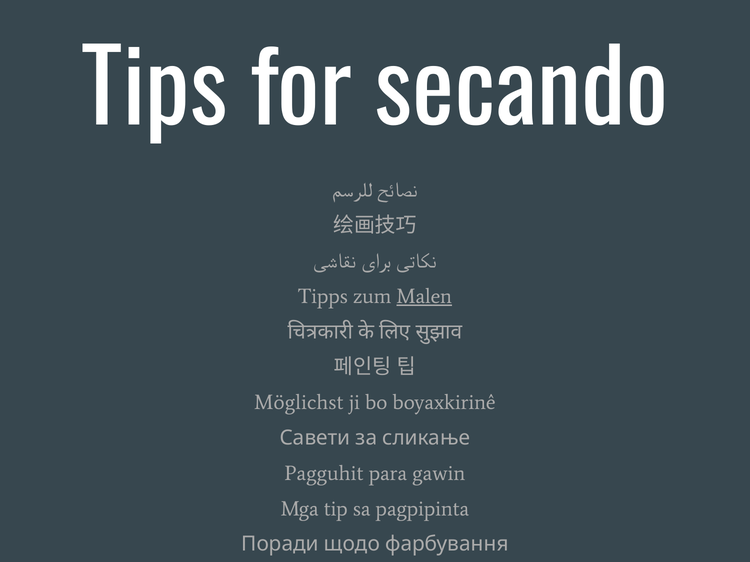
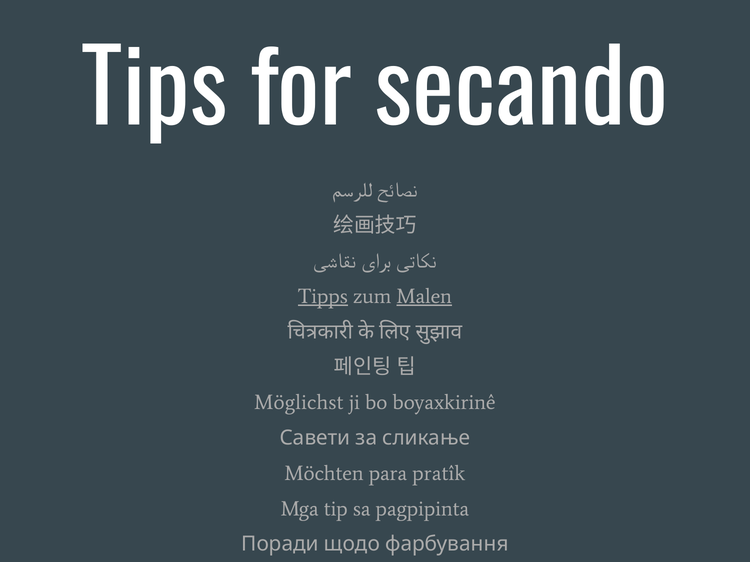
Tipps underline: none -> present
Pagguhit: Pagguhit -> Möchten
gawin: gawin -> pratîk
